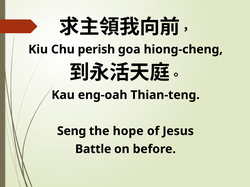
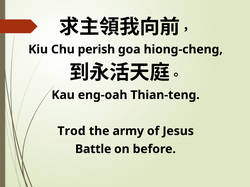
Seng: Seng -> Trod
hope: hope -> army
